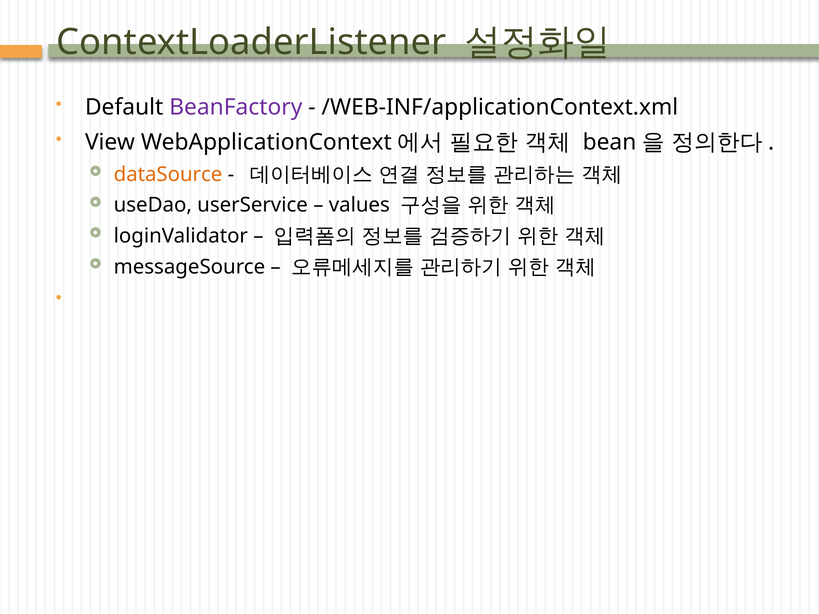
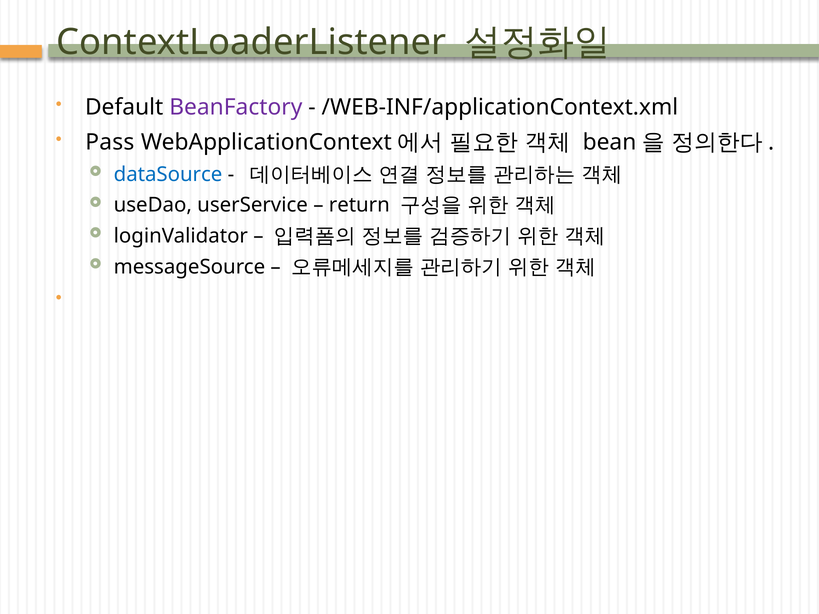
View: View -> Pass
dataSource colour: orange -> blue
values: values -> return
